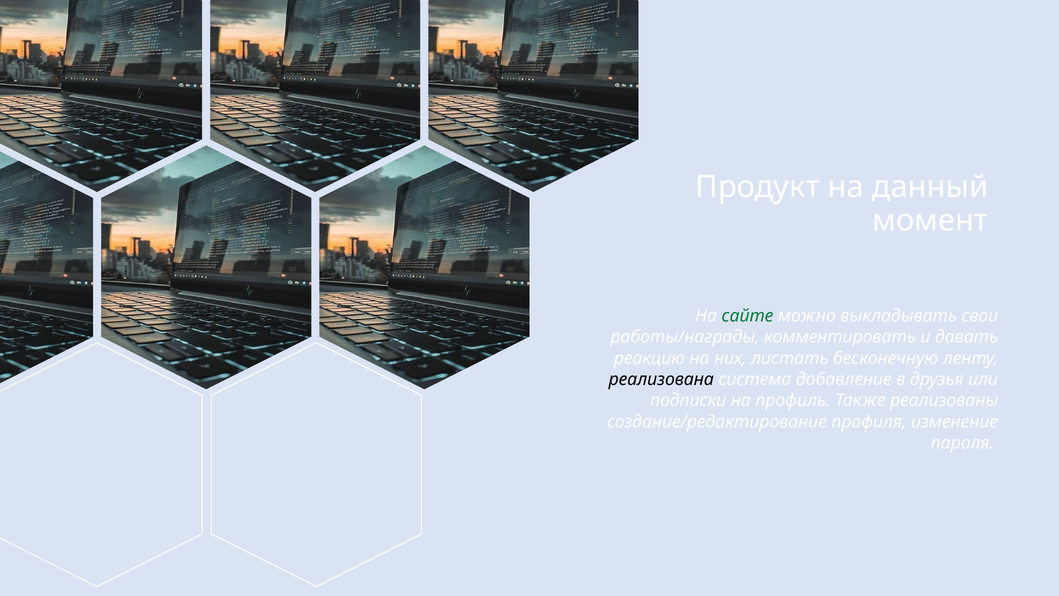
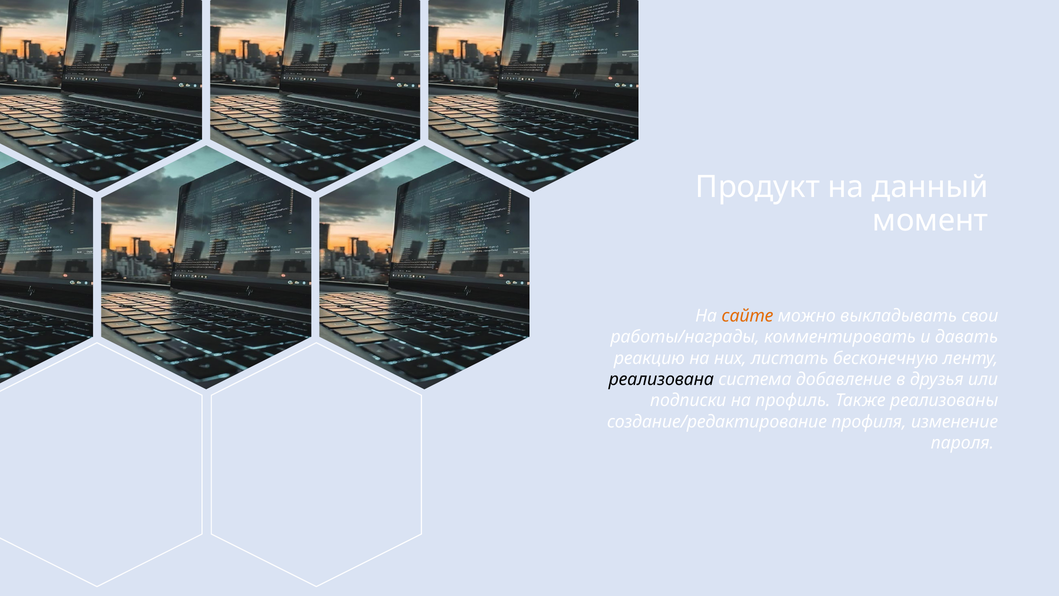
сайте colour: green -> orange
